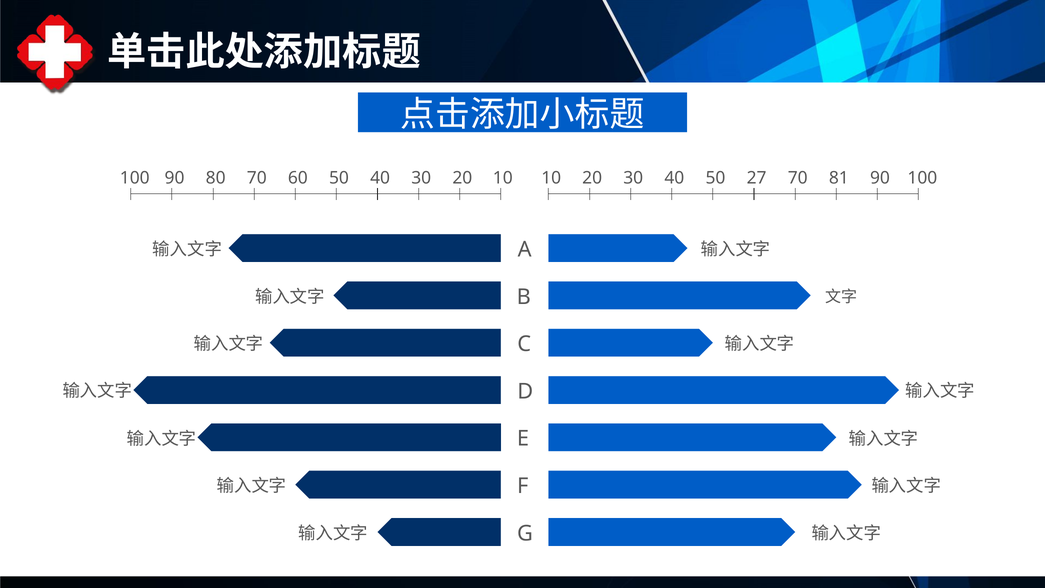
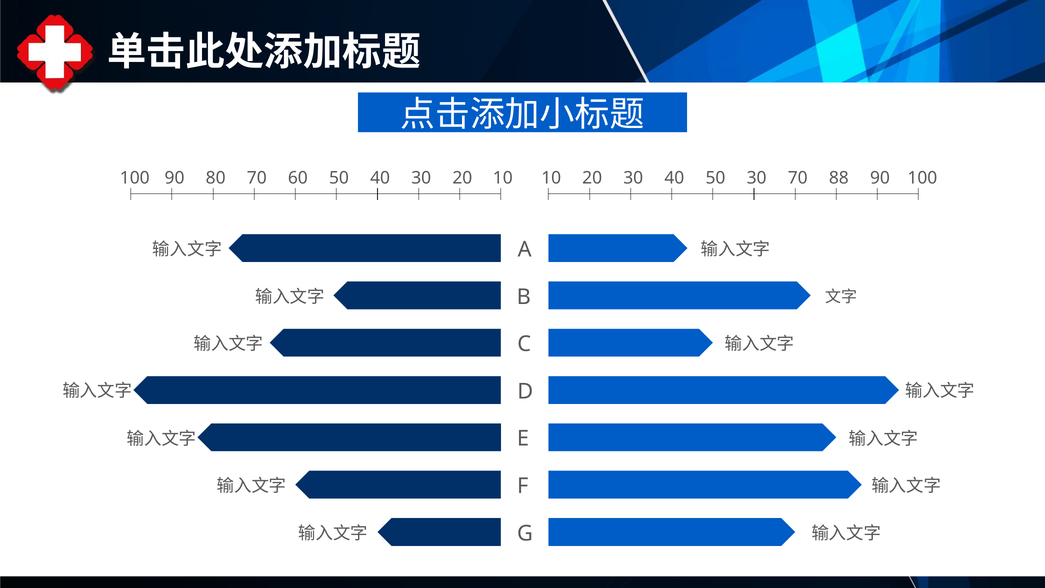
50 27: 27 -> 30
81: 81 -> 88
